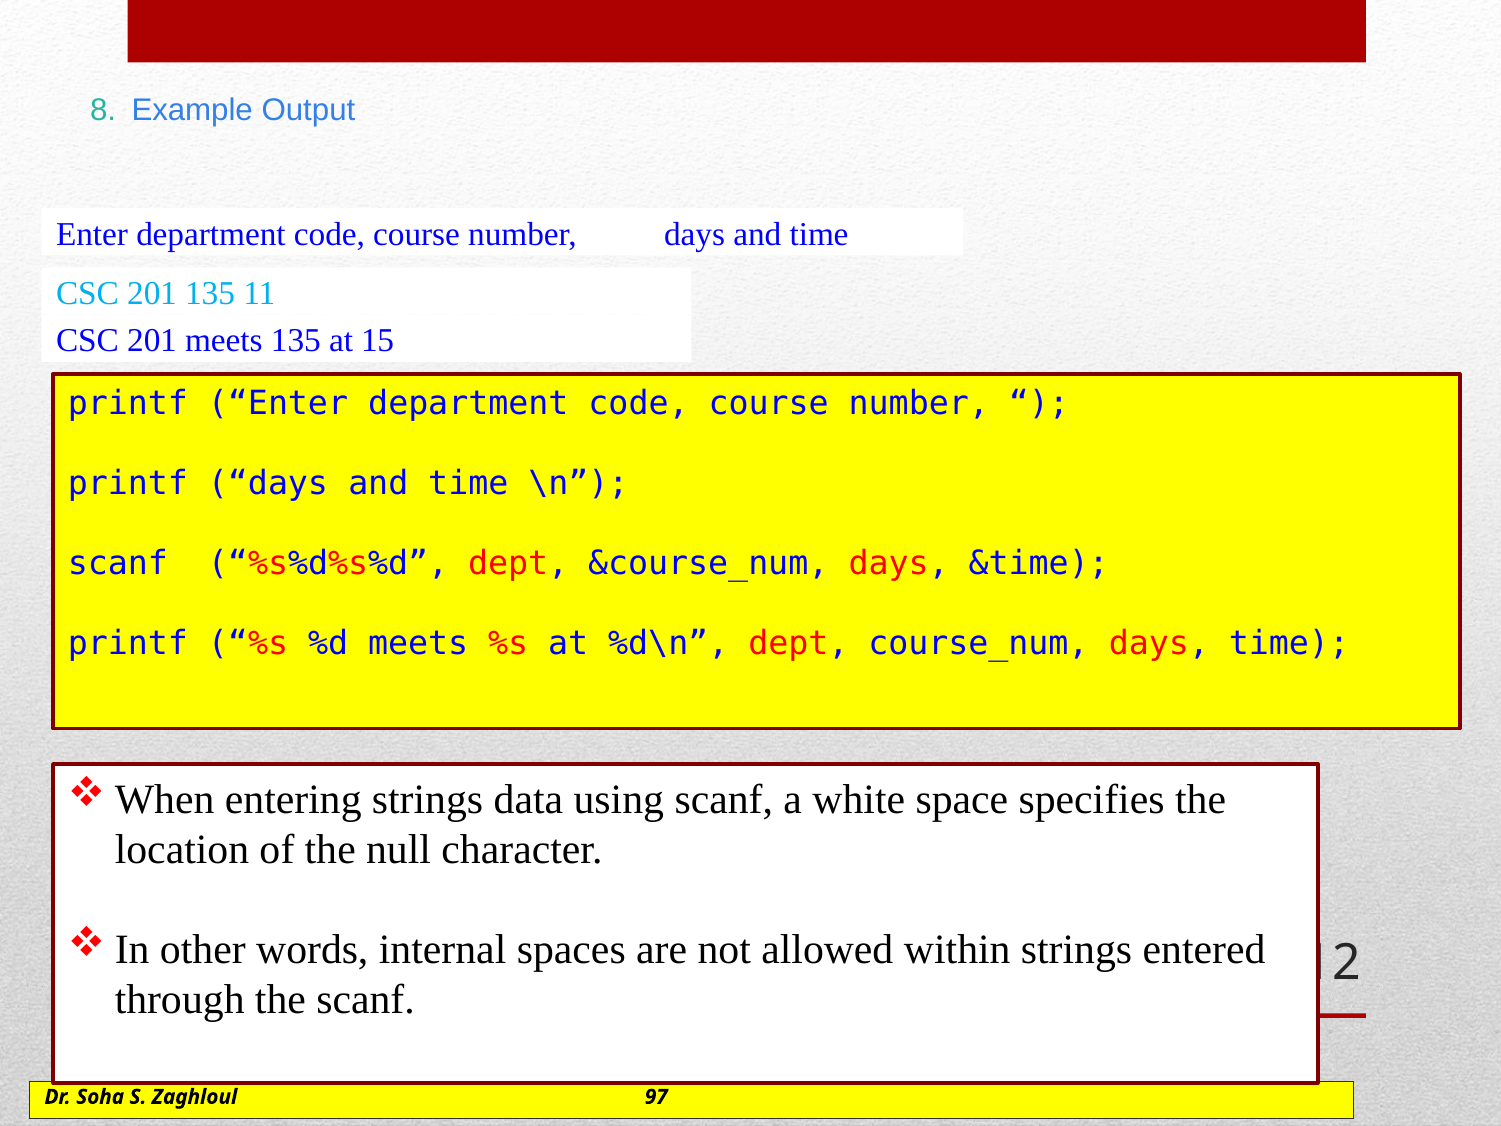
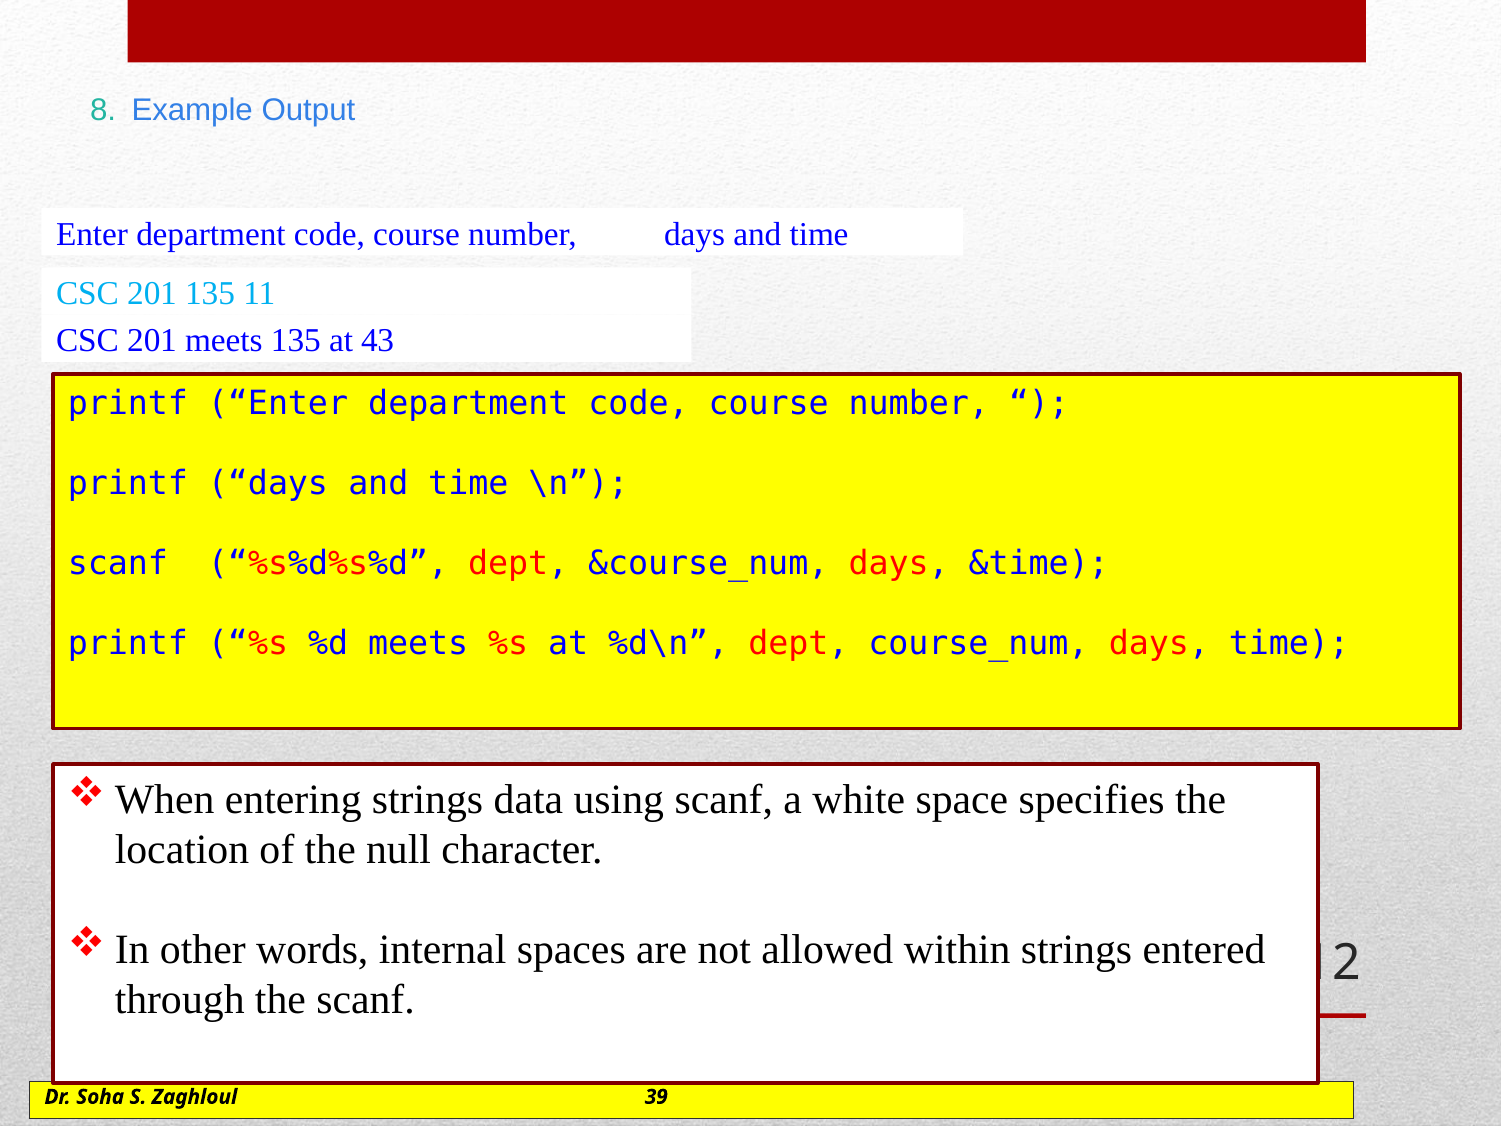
15: 15 -> 43
97: 97 -> 39
